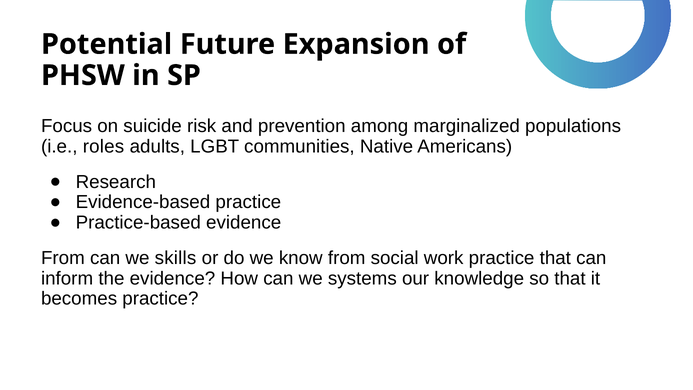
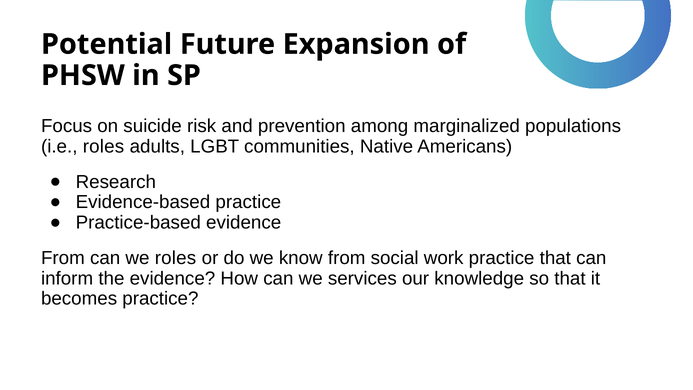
we skills: skills -> roles
systems: systems -> services
